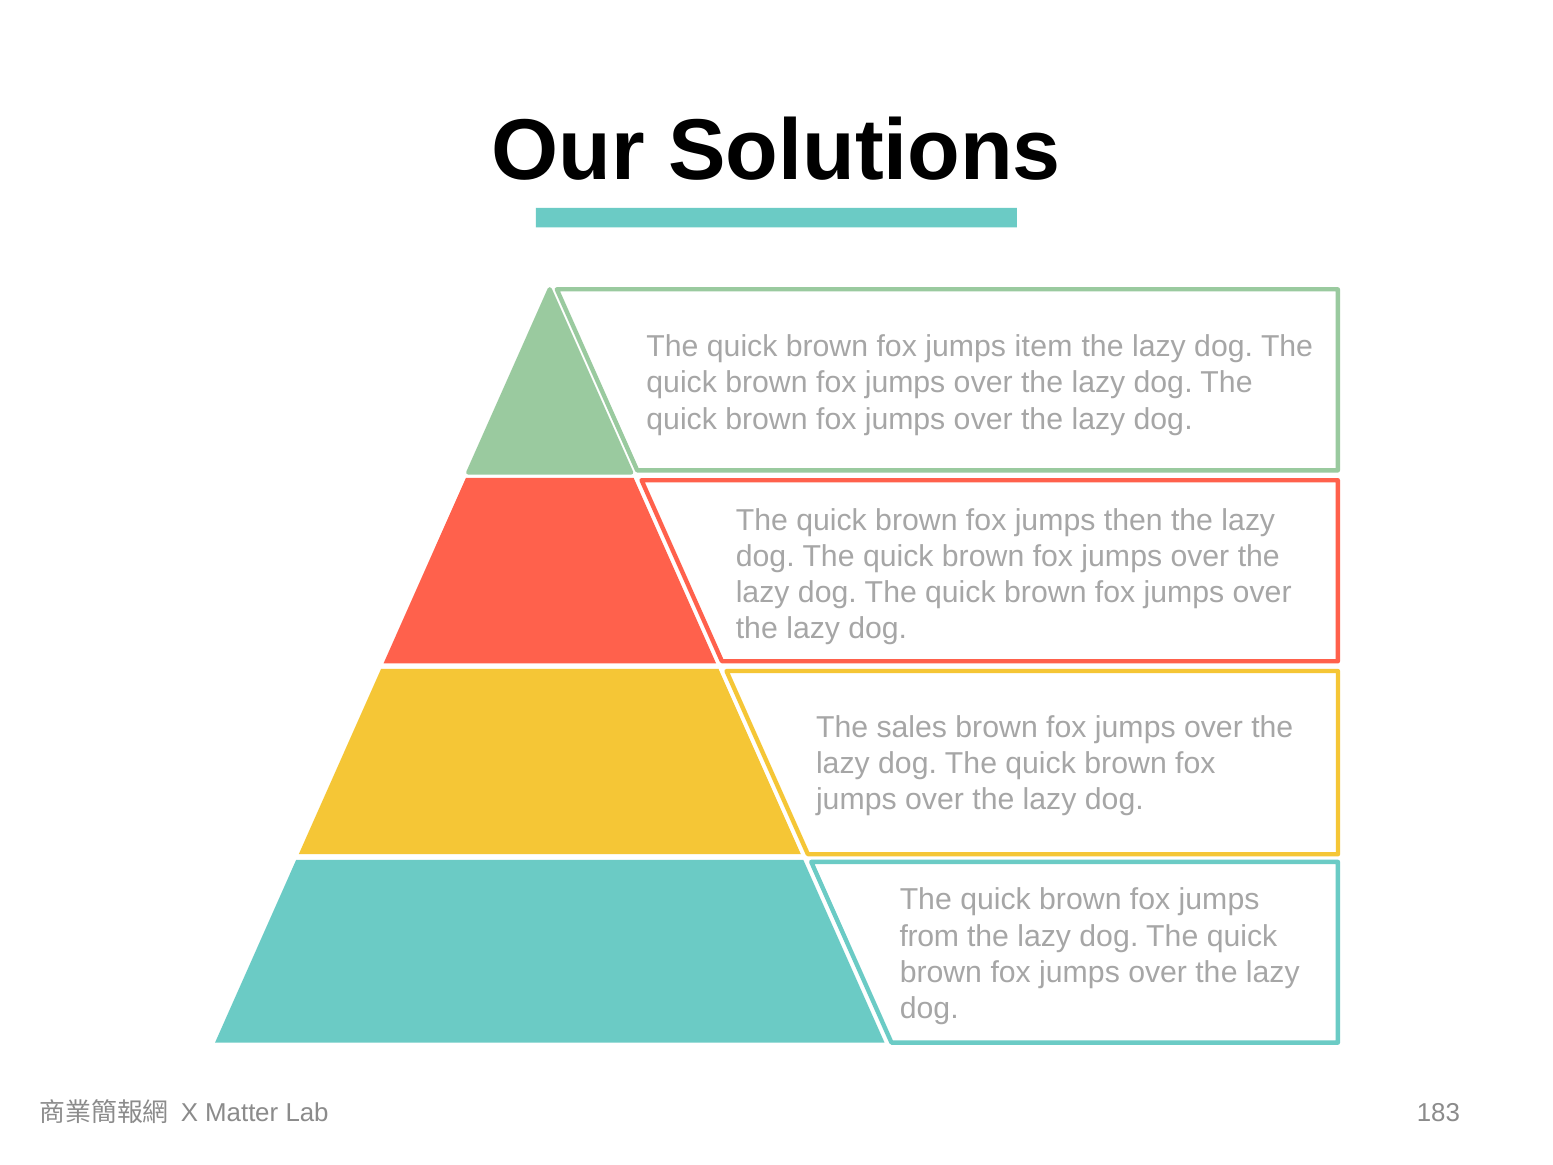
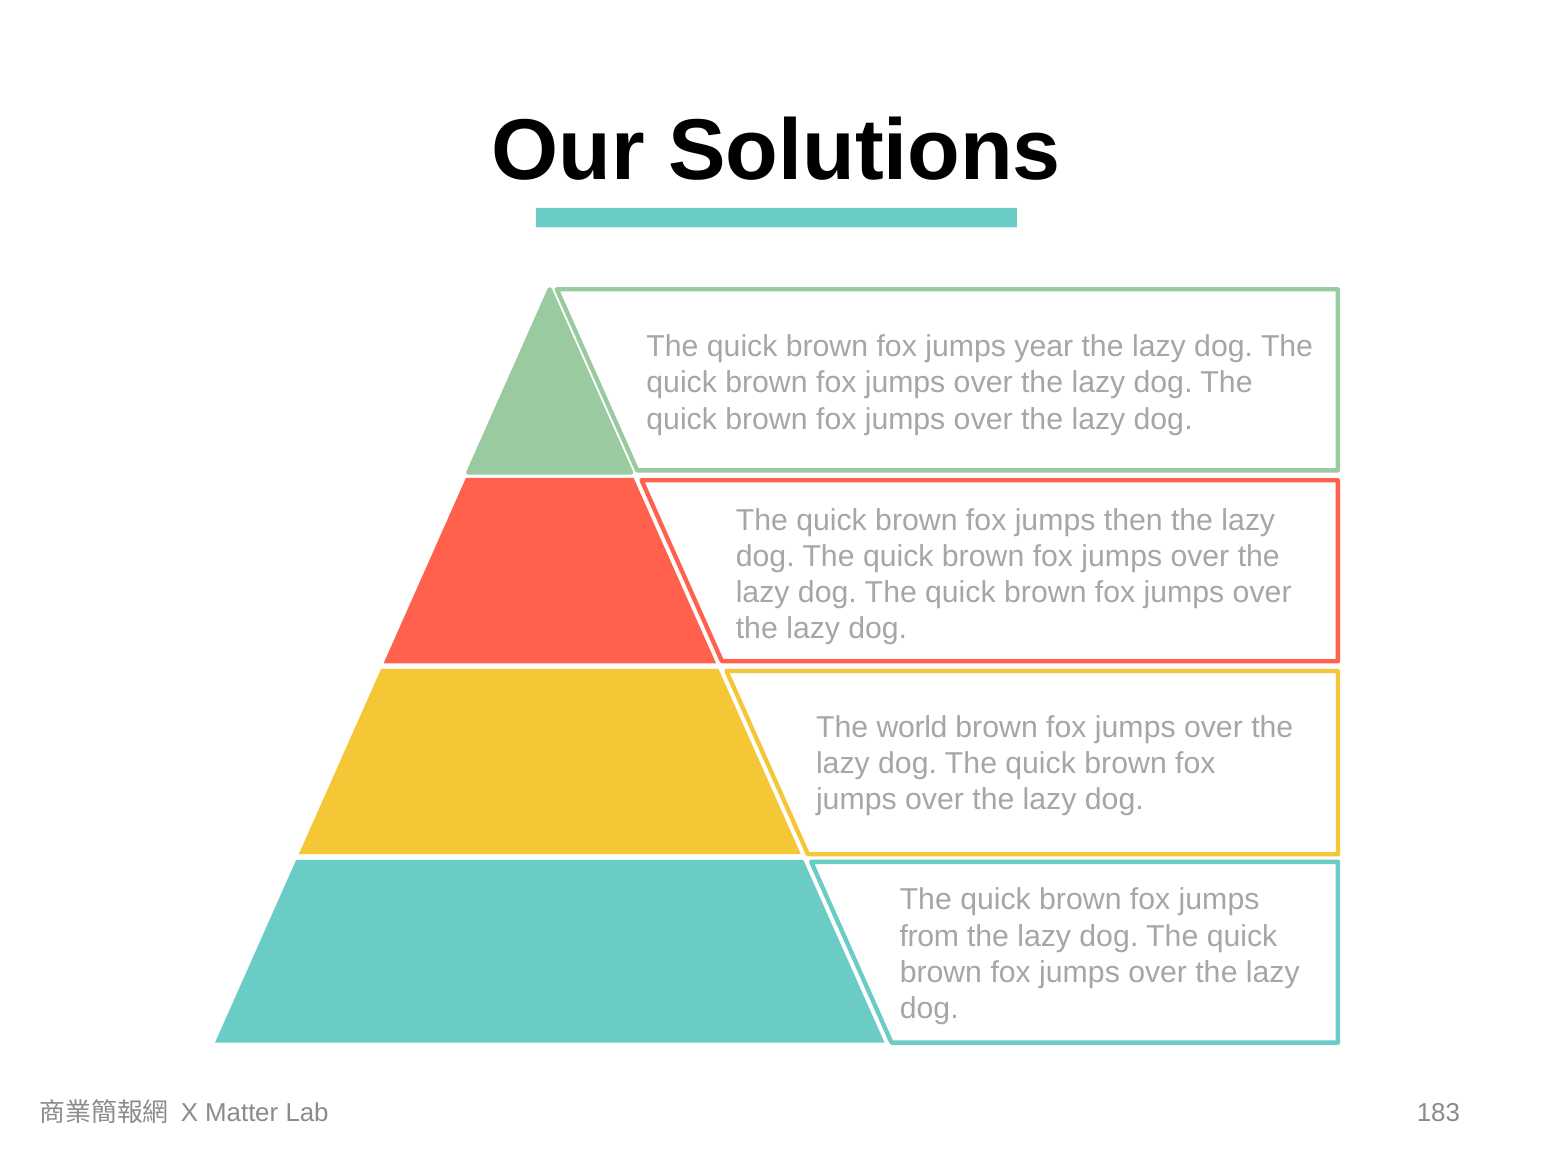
item: item -> year
sales: sales -> world
